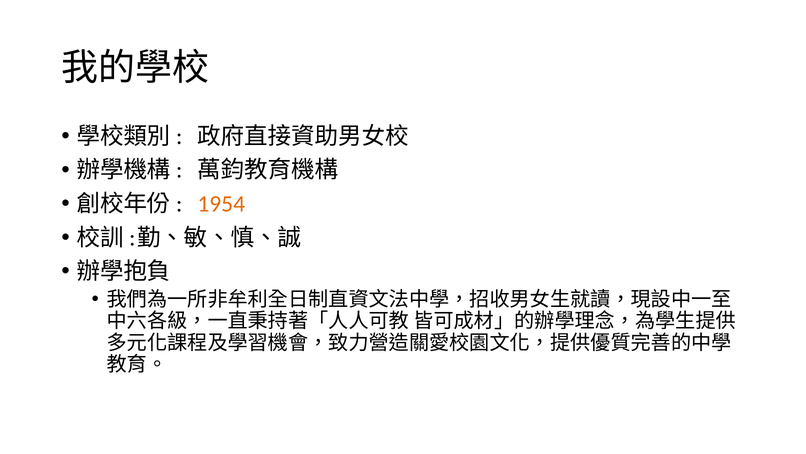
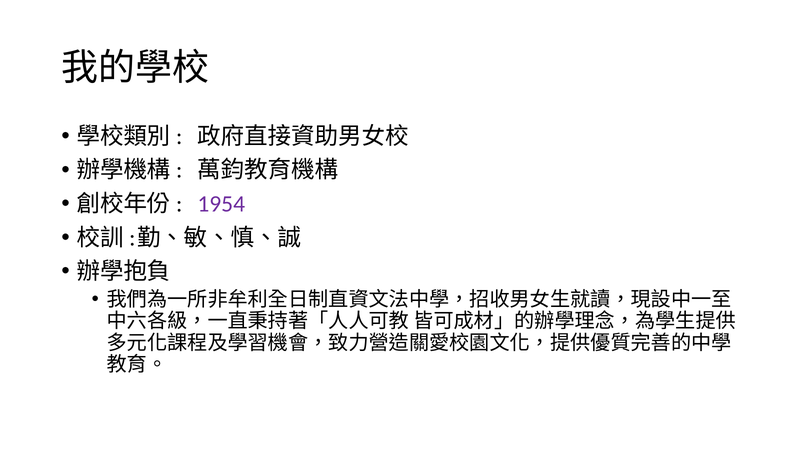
1954 colour: orange -> purple
